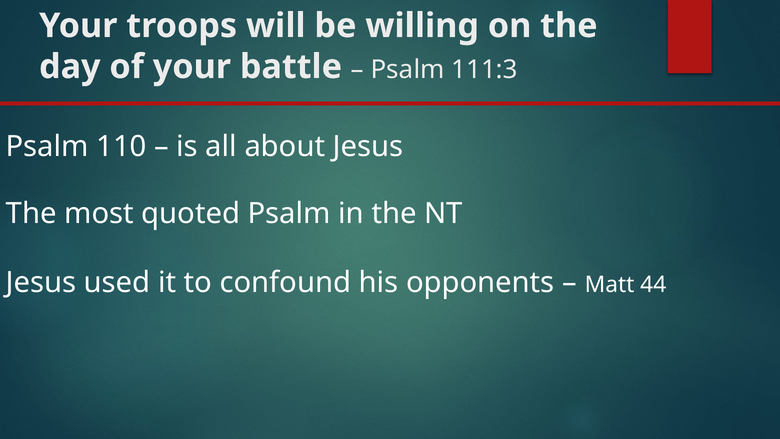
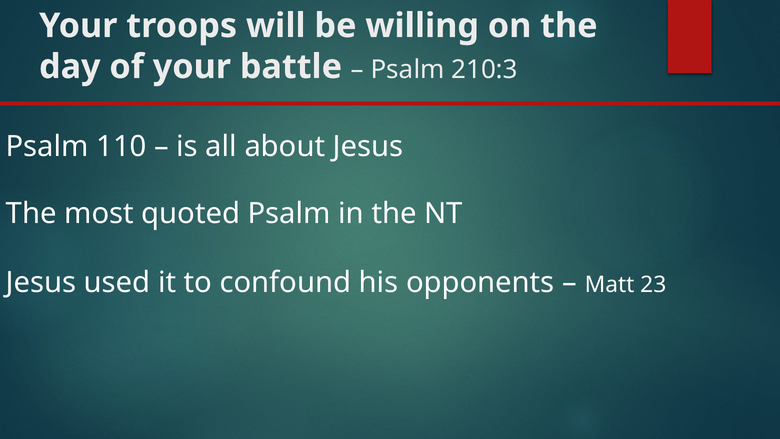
111:3: 111:3 -> 210:3
44: 44 -> 23
